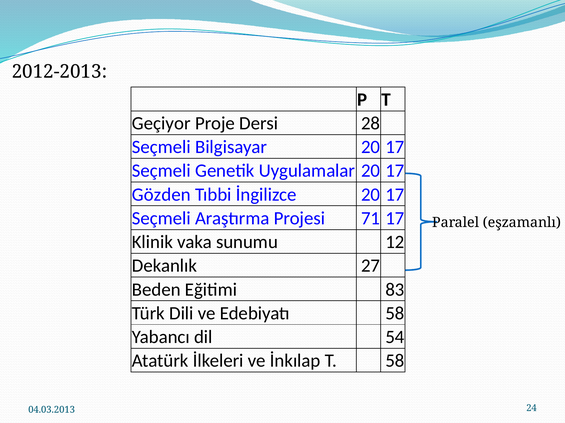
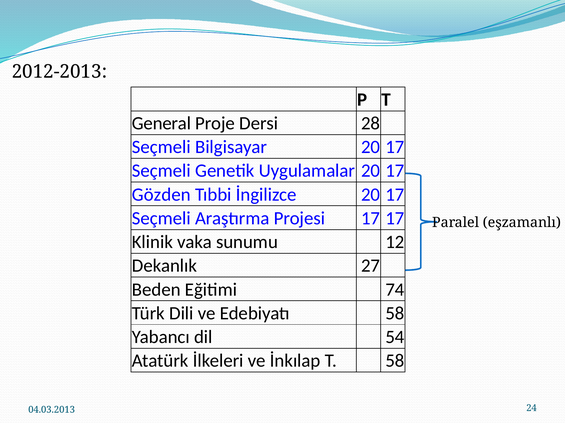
Geçiyor: Geçiyor -> General
Projesi 71: 71 -> 17
83: 83 -> 74
